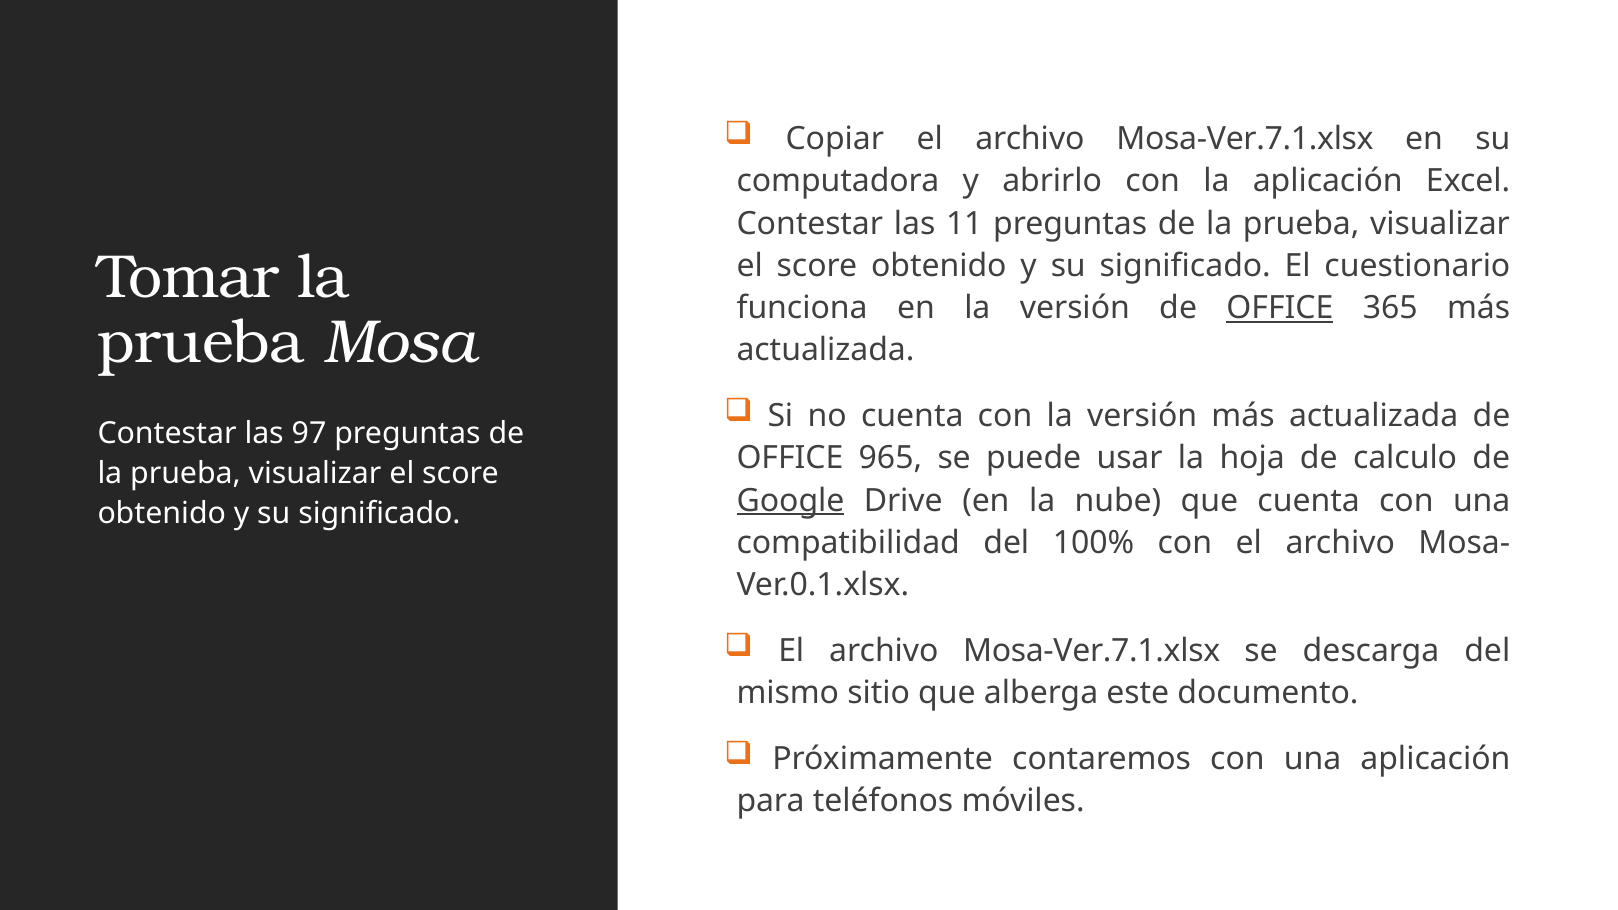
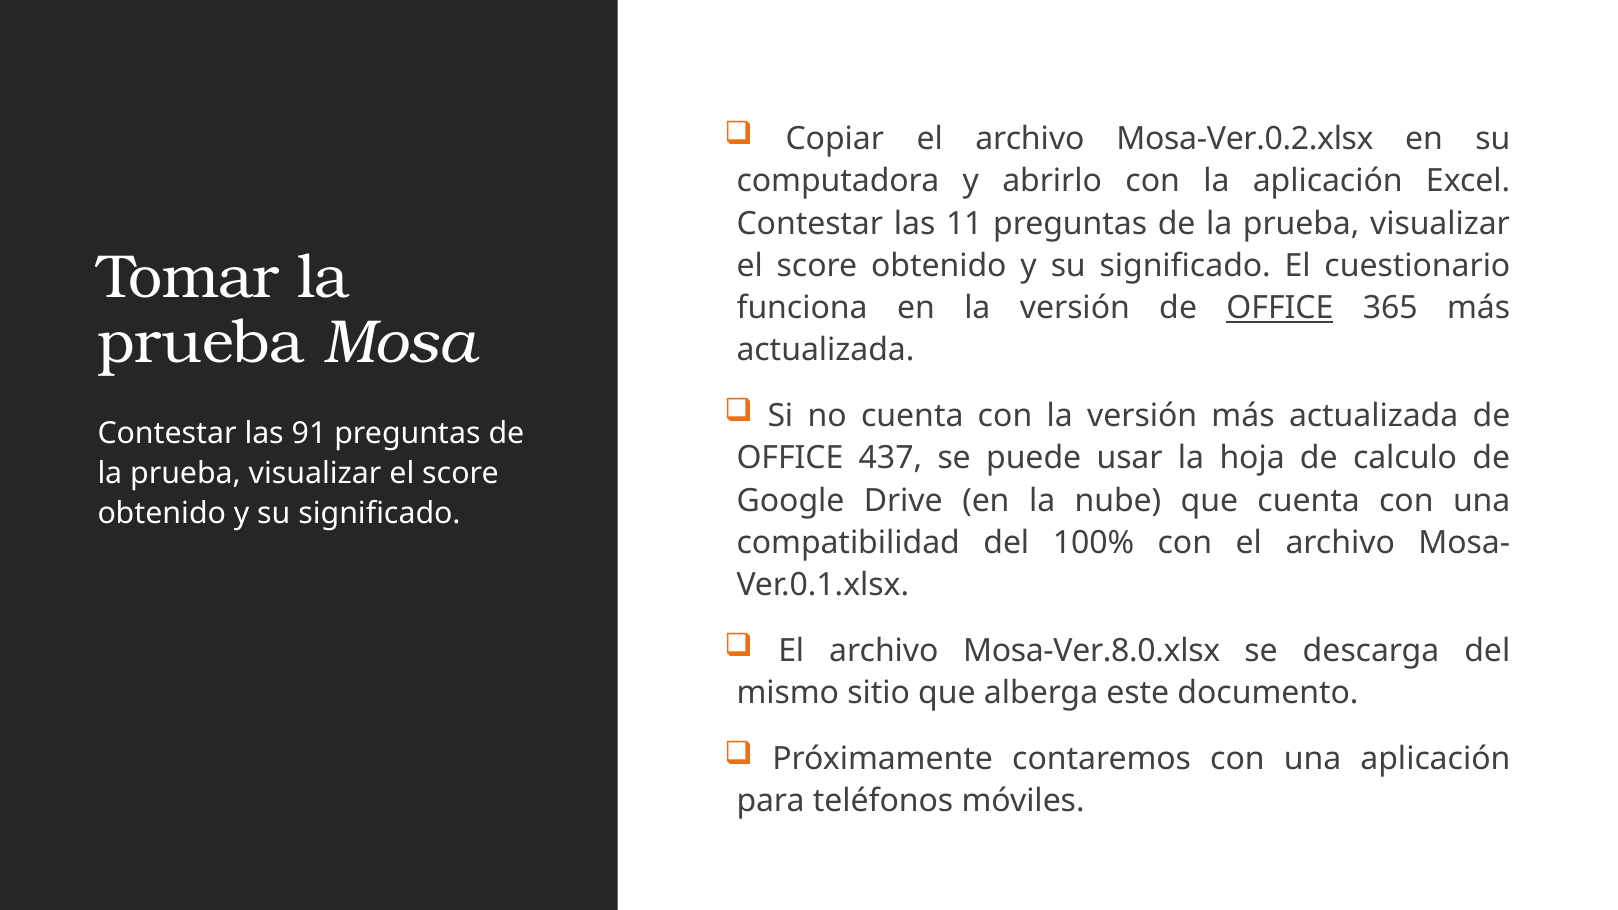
Copiar el archivo Mosa-Ver.7.1.xlsx: Mosa-Ver.7.1.xlsx -> Mosa-Ver.0.2.xlsx
97: 97 -> 91
965: 965 -> 437
Google underline: present -> none
Mosa-Ver.7.1.xlsx at (1092, 651): Mosa-Ver.7.1.xlsx -> Mosa-Ver.8.0.xlsx
